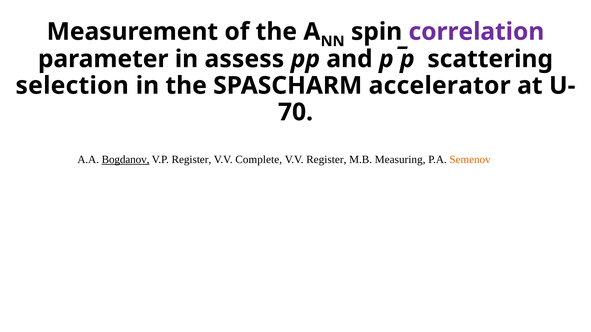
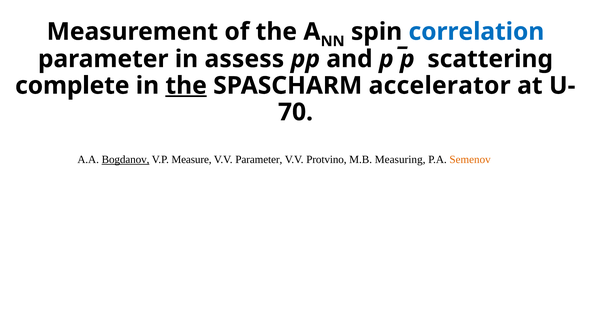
correlation colour: purple -> blue
selection: selection -> complete
the at (186, 86) underline: none -> present
V.P Register: Register -> Measure
V.V Complete: Complete -> Parameter
V.V Register: Register -> Protvino
